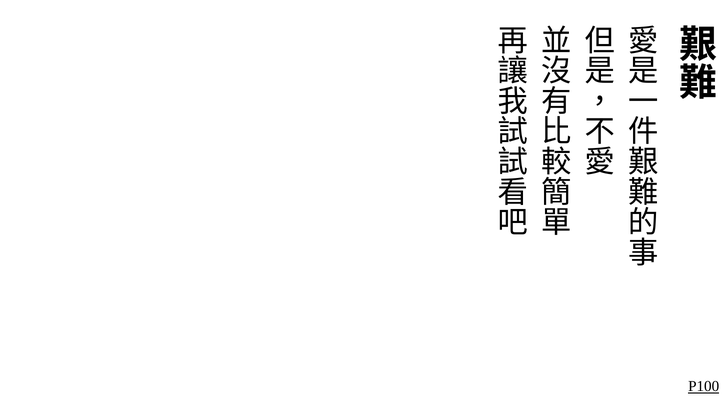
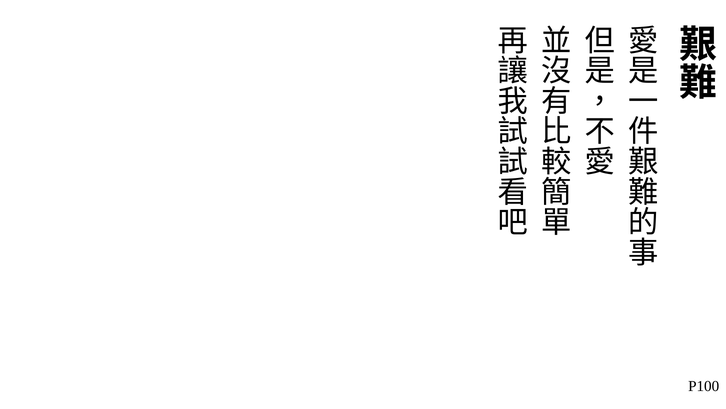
P100 underline: present -> none
